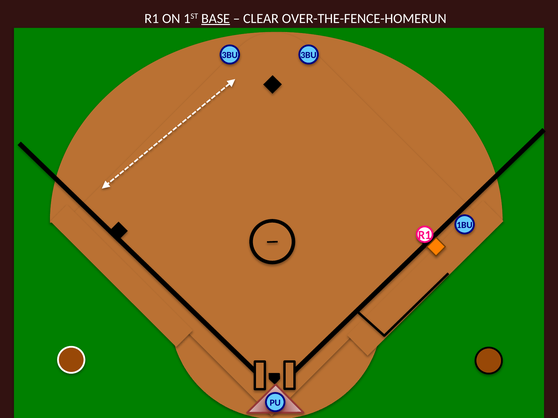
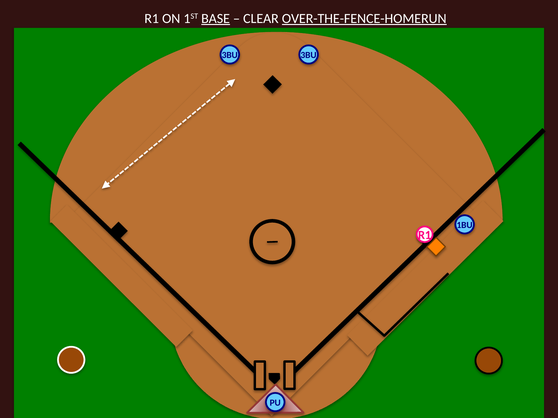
OVER-THE-FENCE-HOMERUN underline: none -> present
